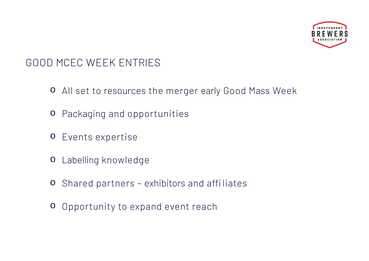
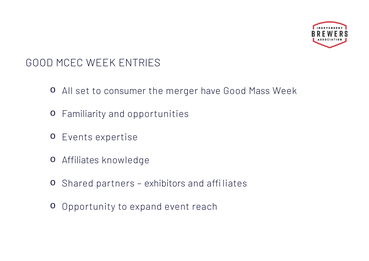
resources: resources -> consumer
early: early -> have
Packaging: Packaging -> Familiarity
Labelling at (80, 160): Labelling -> Affiliates
